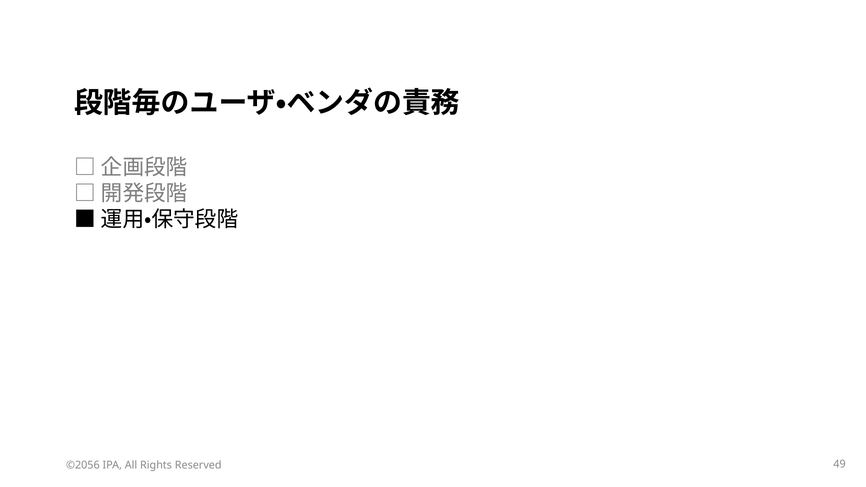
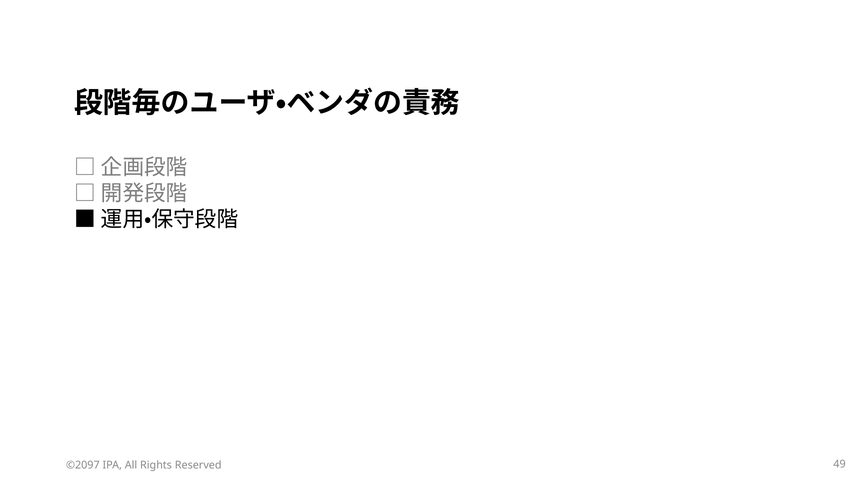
©2056: ©2056 -> ©2097
